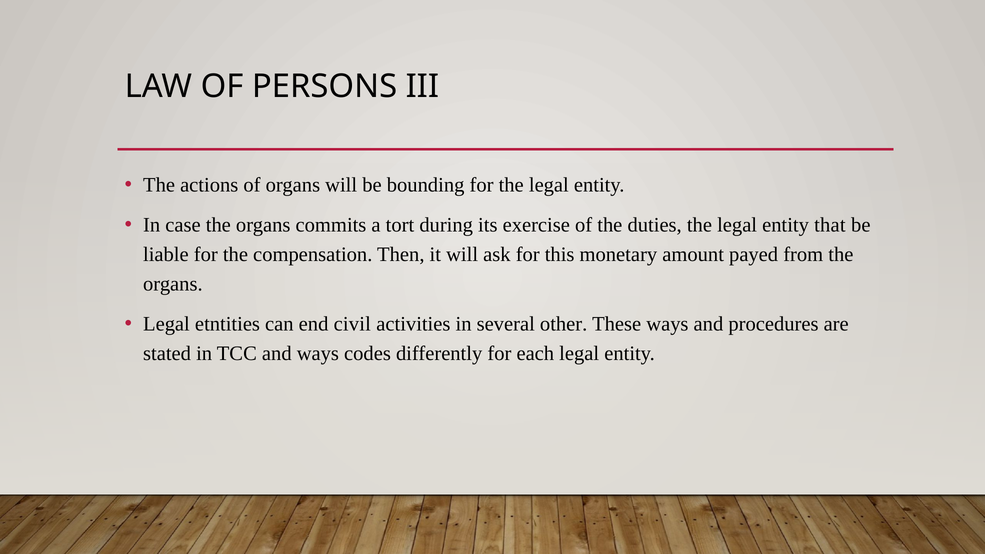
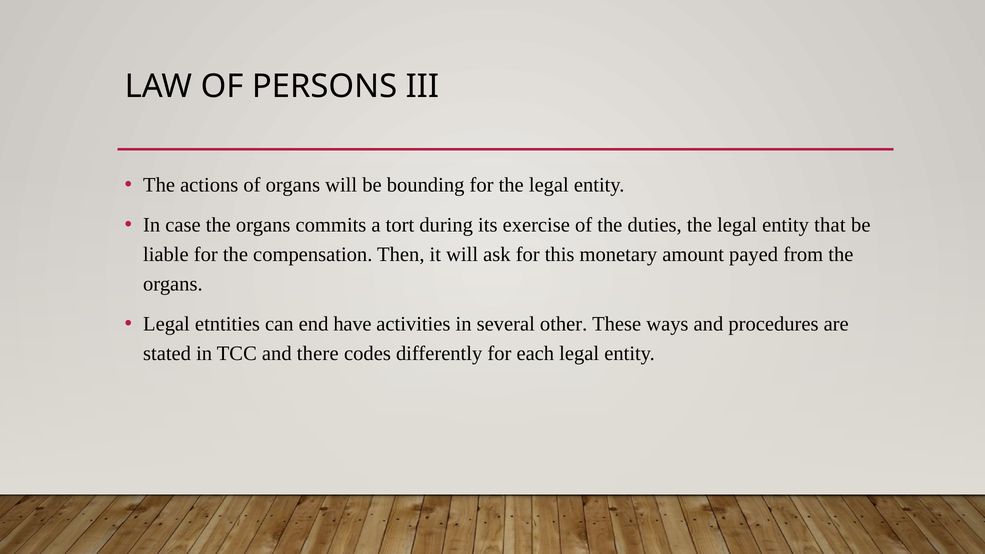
civil: civil -> have
and ways: ways -> there
